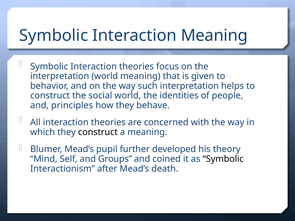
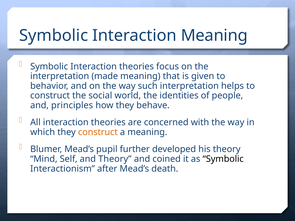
interpretation world: world -> made
construct at (98, 132) colour: black -> orange
and Groups: Groups -> Theory
